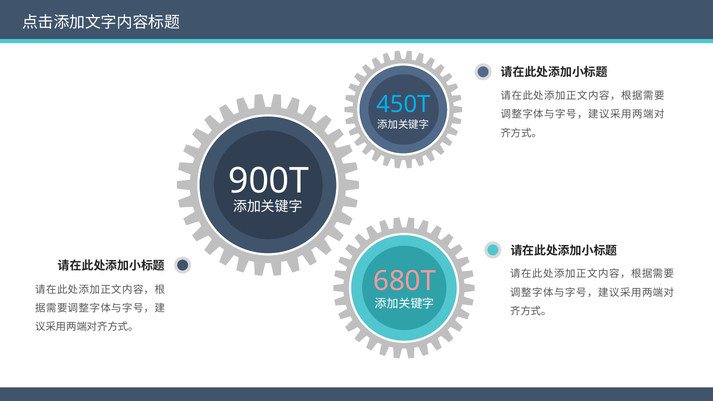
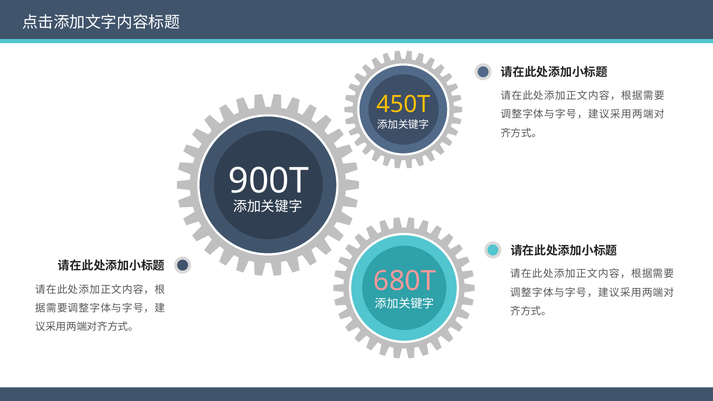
450T colour: light blue -> yellow
